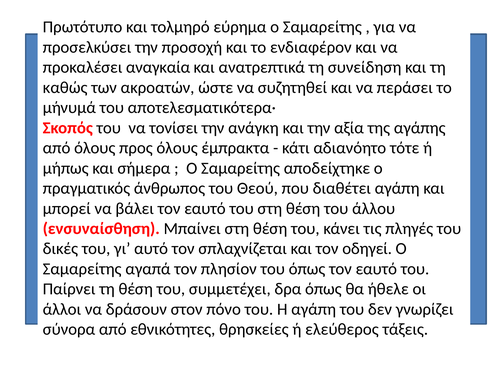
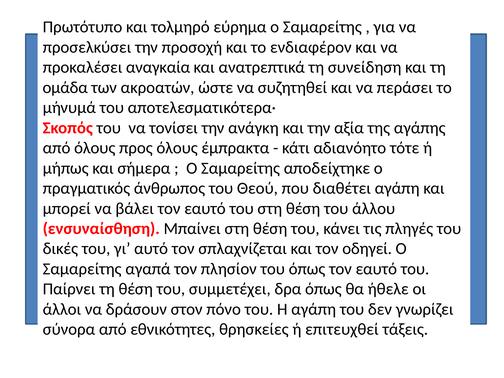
καθώς: καθώς -> ομάδα
ελεύθερος: ελεύθερος -> επιτευχθεί
